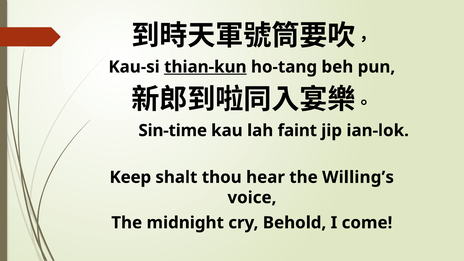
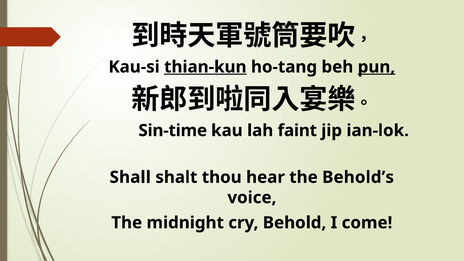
pun underline: none -> present
Keep: Keep -> Shall
Willing’s: Willing’s -> Behold’s
